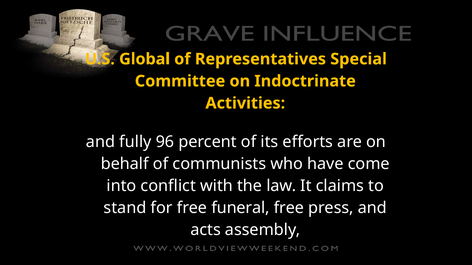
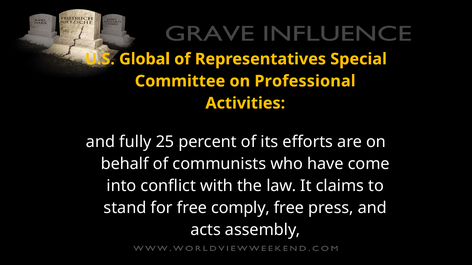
Indoctrinate: Indoctrinate -> Professional
96: 96 -> 25
funeral: funeral -> comply
